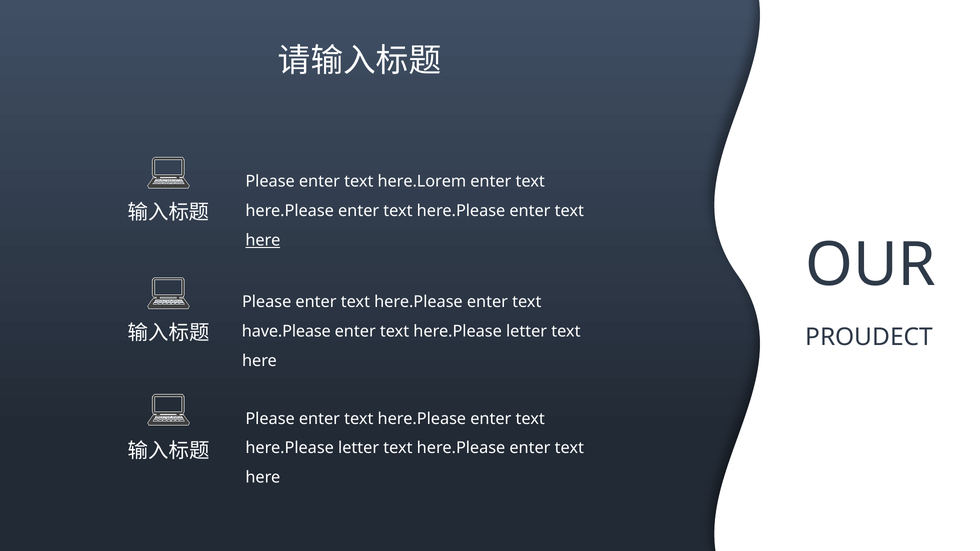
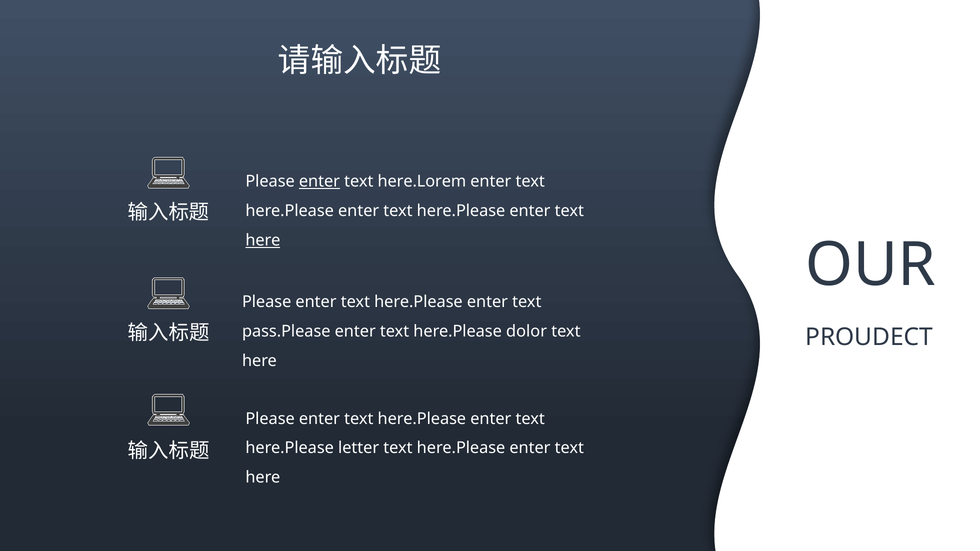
enter at (319, 182) underline: none -> present
have.Please: have.Please -> pass.Please
letter at (527, 331): letter -> dolor
